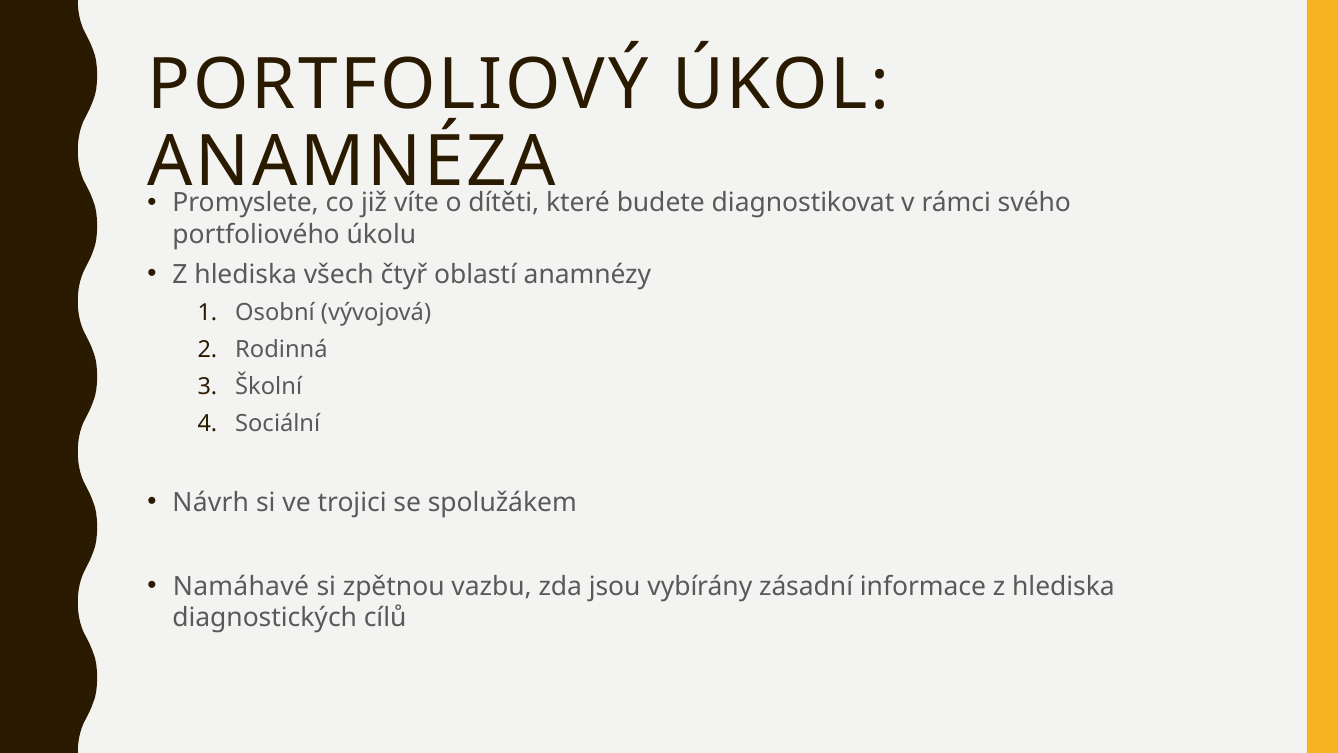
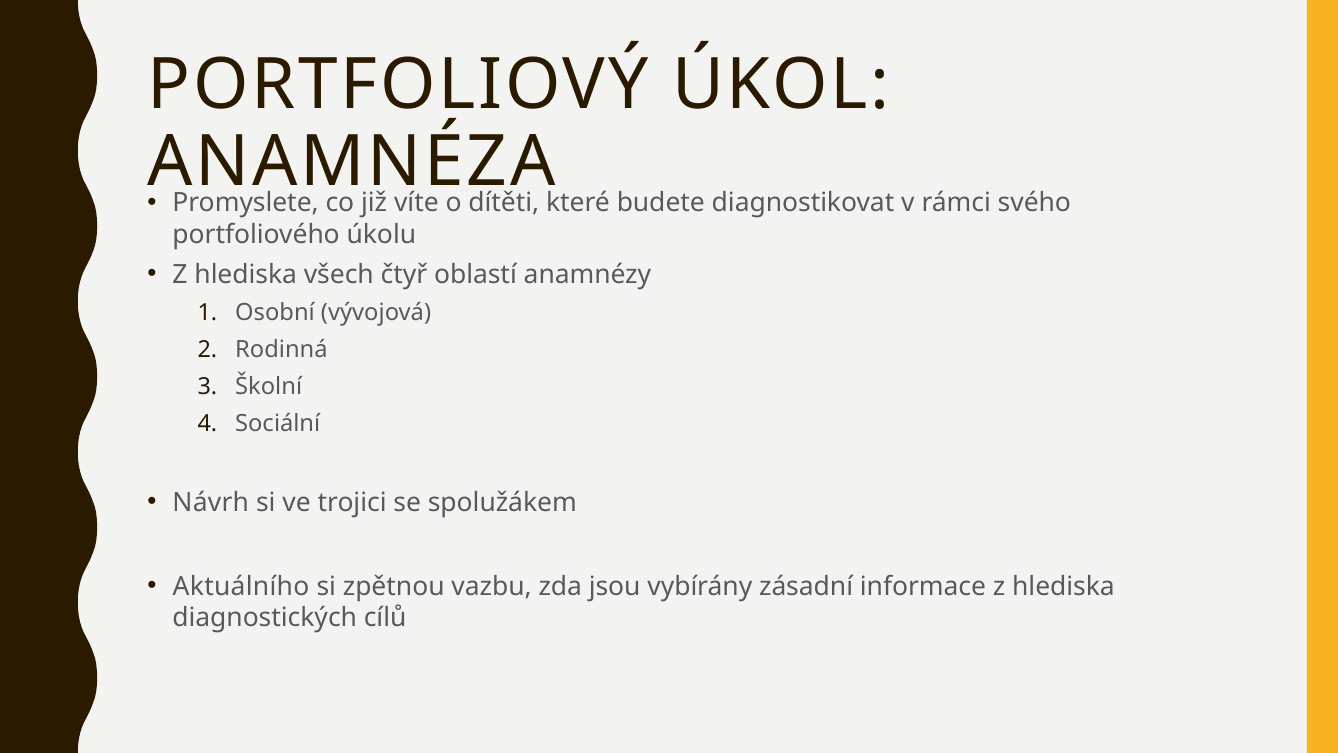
Namáhavé: Namáhavé -> Aktuálního
